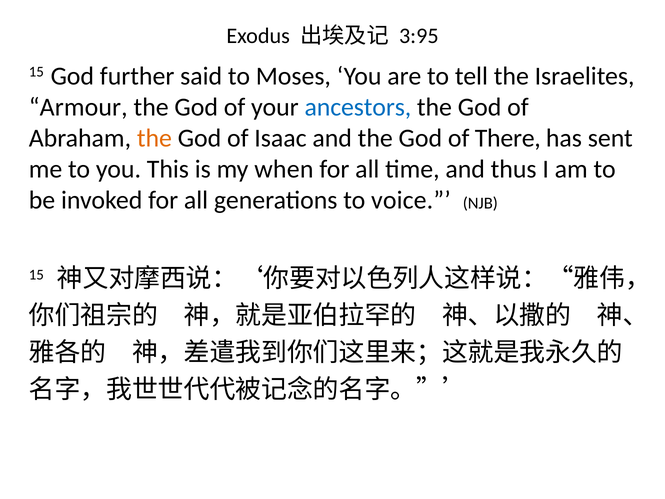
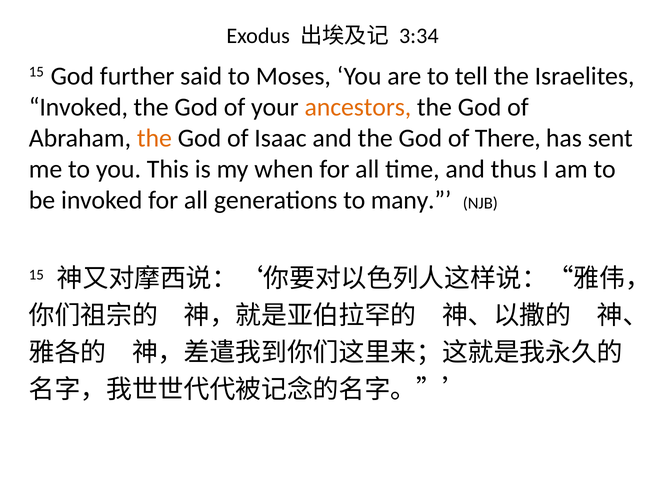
3:95: 3:95 -> 3:34
Armour at (78, 107): Armour -> Invoked
ancestors colour: blue -> orange
voice: voice -> many
